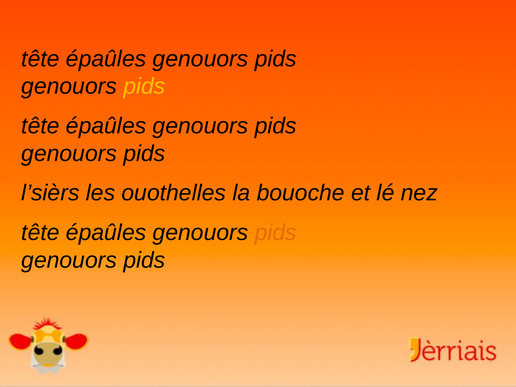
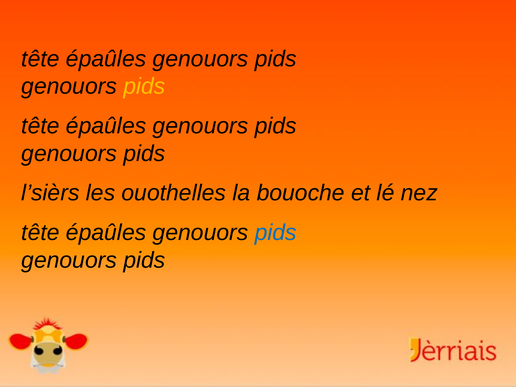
pids at (276, 233) colour: orange -> blue
